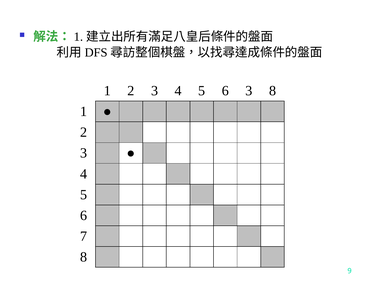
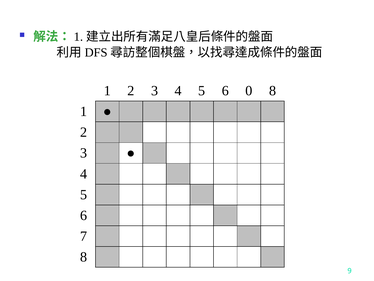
6 3: 3 -> 0
